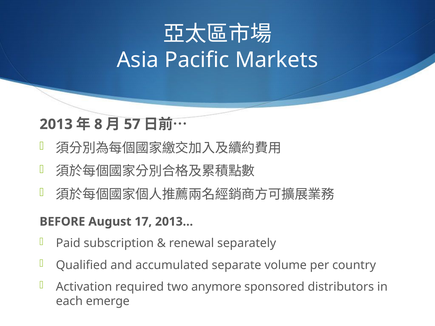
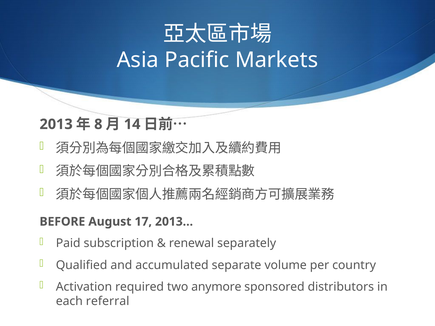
57: 57 -> 14
emerge: emerge -> referral
